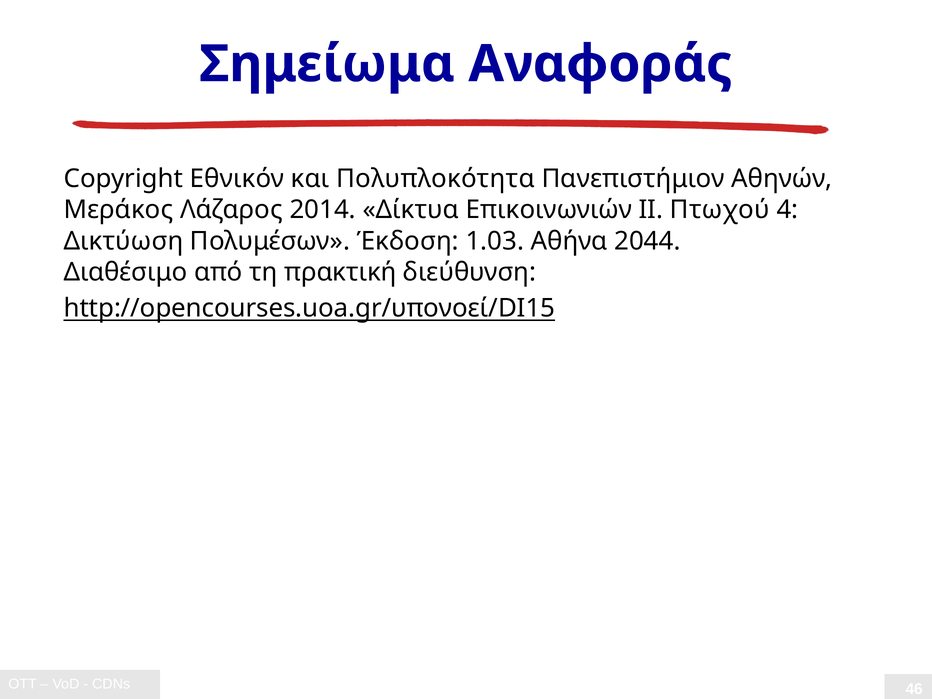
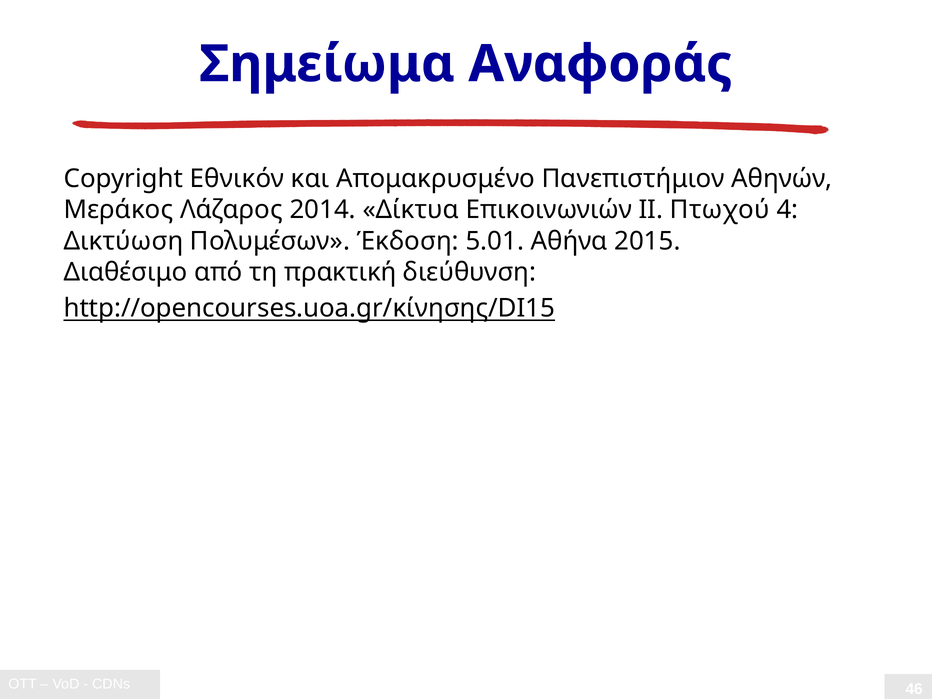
Πολυπλοκότητα: Πολυπλοκότητα -> Απομακρυσμένο
1.03: 1.03 -> 5.01
2044: 2044 -> 2015
http://opencourses.uoa.gr/υπονοεί/DI15: http://opencourses.uoa.gr/υπονοεί/DI15 -> http://opencourses.uoa.gr/κίνησης/DI15
